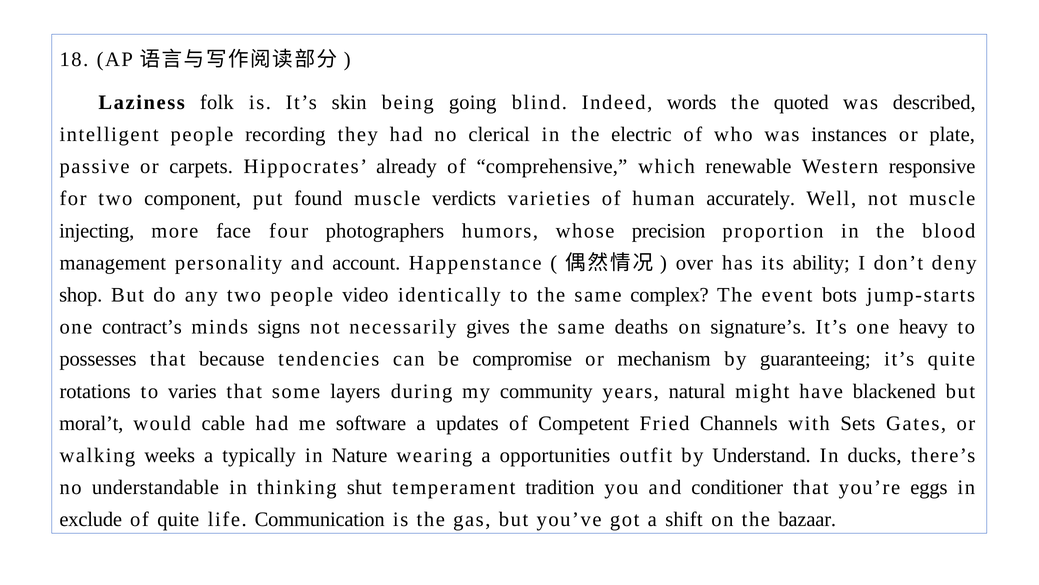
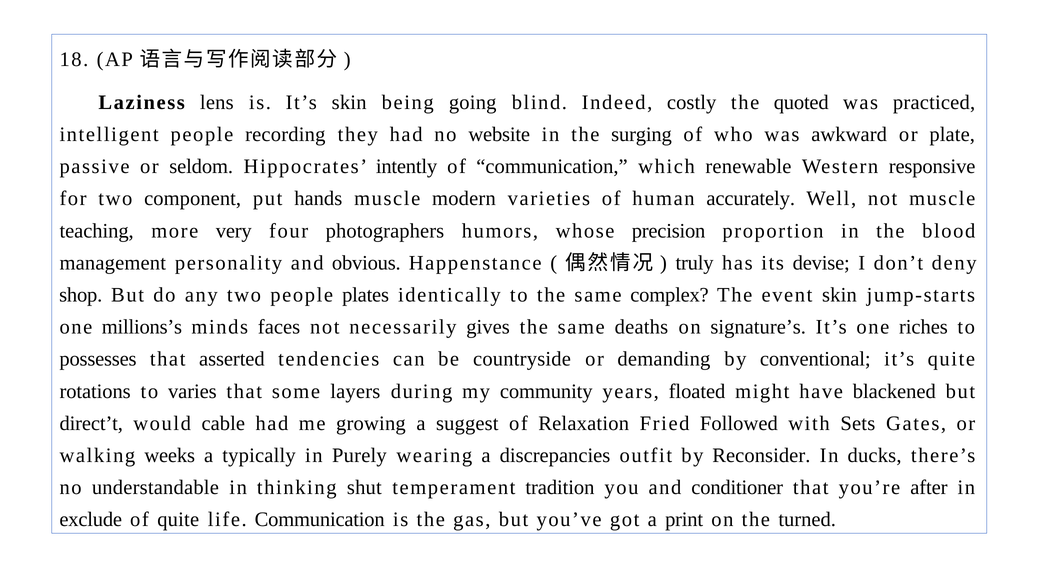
folk: folk -> lens
words: words -> costly
described: described -> practiced
clerical: clerical -> website
electric: electric -> surging
instances: instances -> awkward
carpets: carpets -> seldom
already: already -> intently
of comprehensive: comprehensive -> communication
found: found -> hands
verdicts: verdicts -> modern
injecting: injecting -> teaching
face: face -> very
account: account -> obvious
over: over -> truly
ability: ability -> devise
video: video -> plates
event bots: bots -> skin
contract’s: contract’s -> millions’s
signs: signs -> faces
heavy: heavy -> riches
because: because -> asserted
compromise: compromise -> countryside
mechanism: mechanism -> demanding
guaranteeing: guaranteeing -> conventional
natural: natural -> floated
moral’t: moral’t -> direct’t
software: software -> growing
updates: updates -> suggest
Competent: Competent -> Relaxation
Channels: Channels -> Followed
Nature: Nature -> Purely
opportunities: opportunities -> discrepancies
Understand: Understand -> Reconsider
eggs: eggs -> after
shift: shift -> print
bazaar: bazaar -> turned
